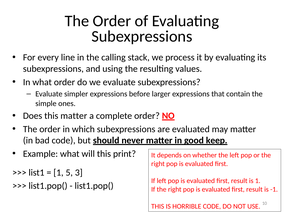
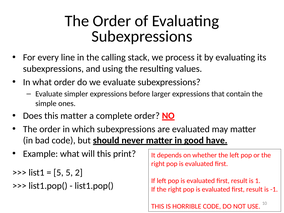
keep: keep -> have
1 at (58, 172): 1 -> 5
3: 3 -> 2
